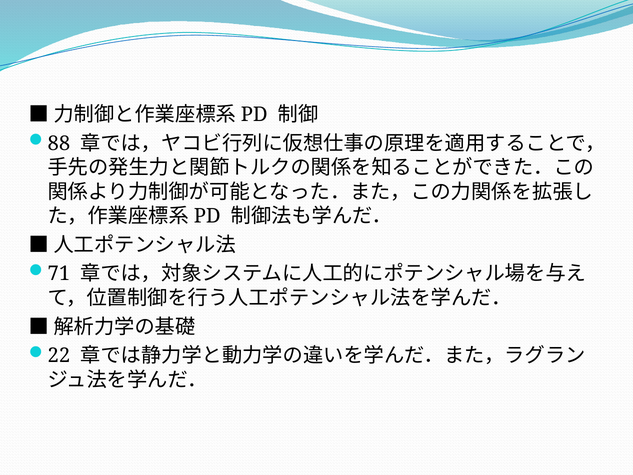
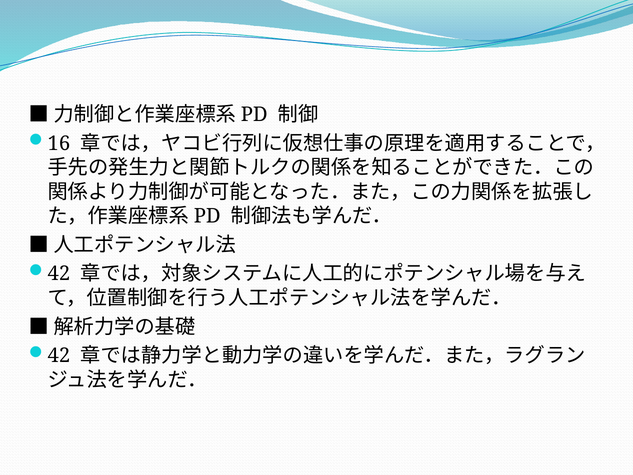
88: 88 -> 16
71 at (59, 274): 71 -> 42
22 at (59, 355): 22 -> 42
